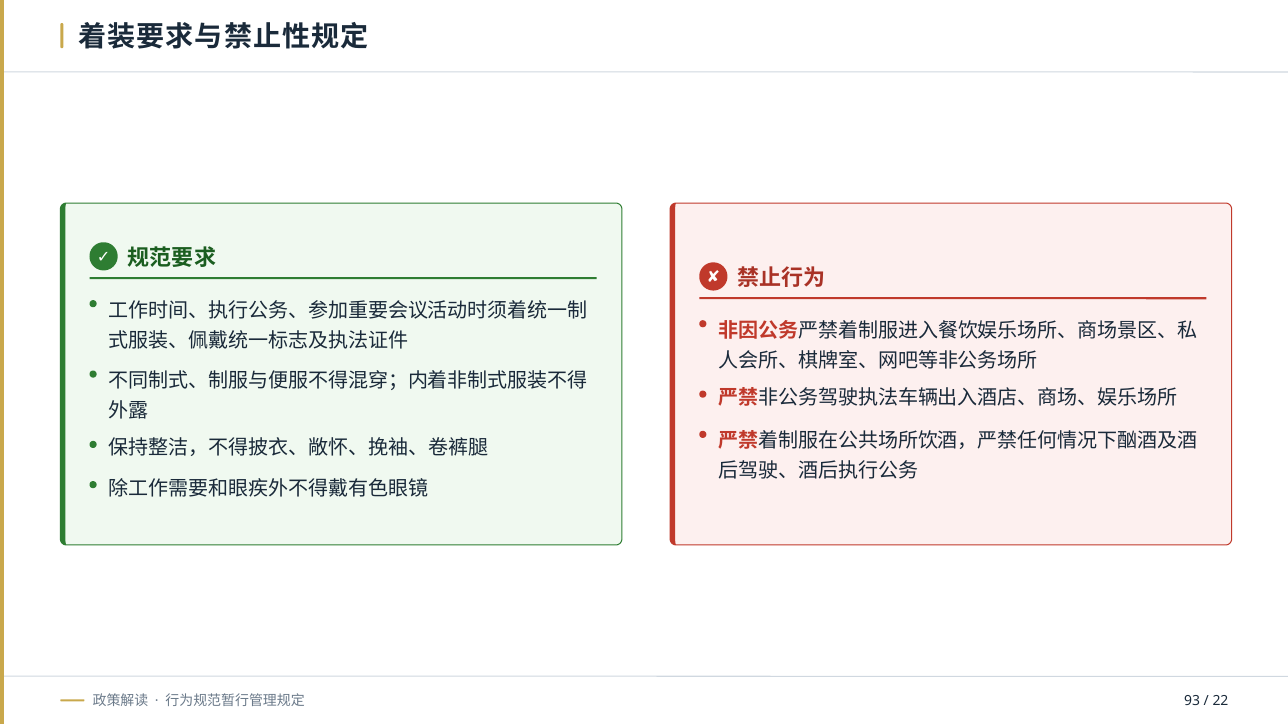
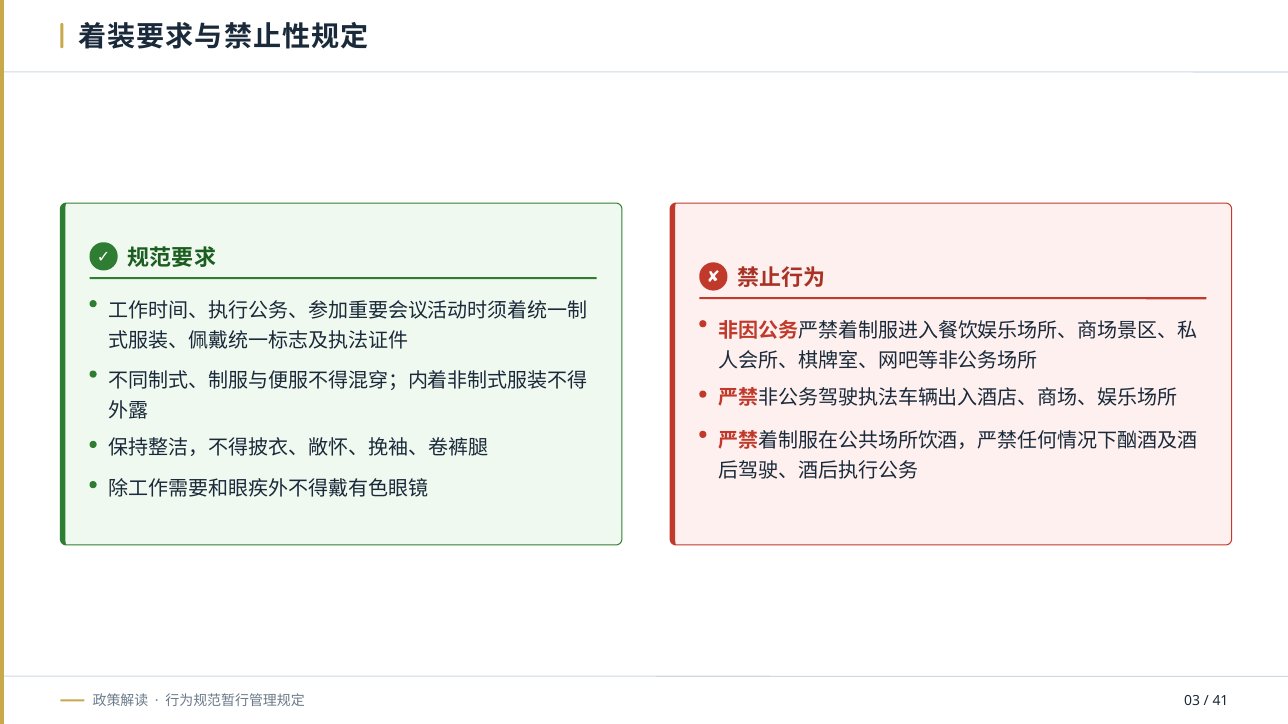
93: 93 -> 03
22: 22 -> 41
